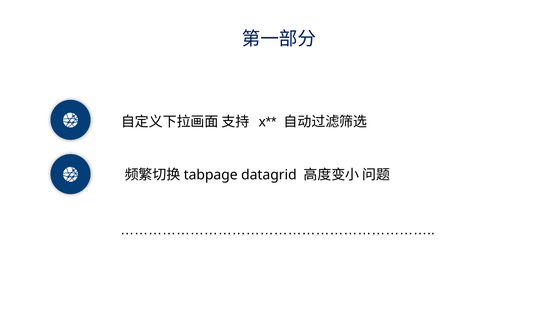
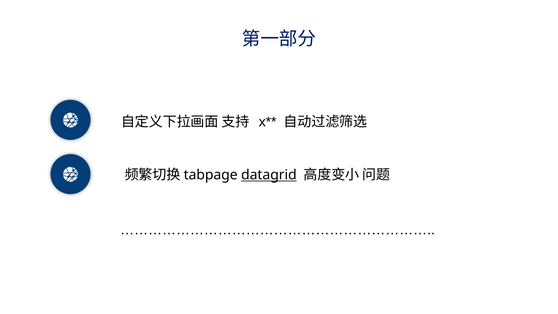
datagrid underline: none -> present
